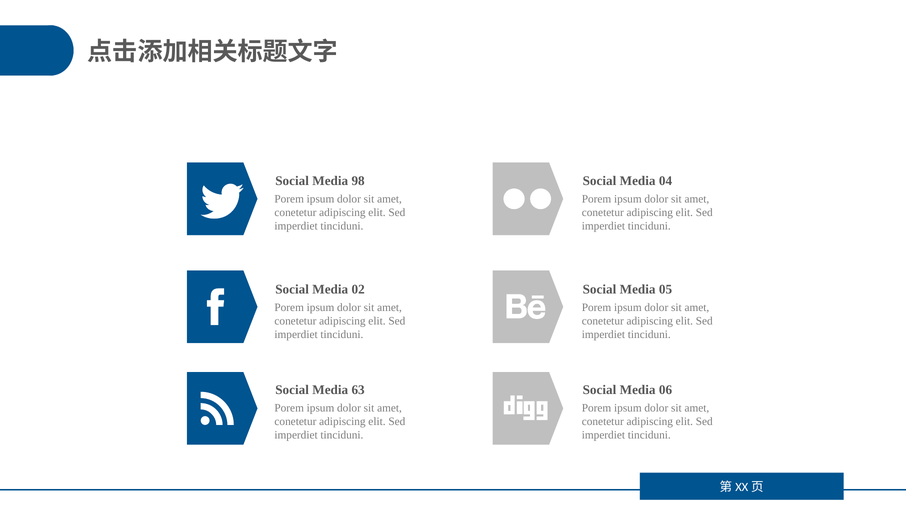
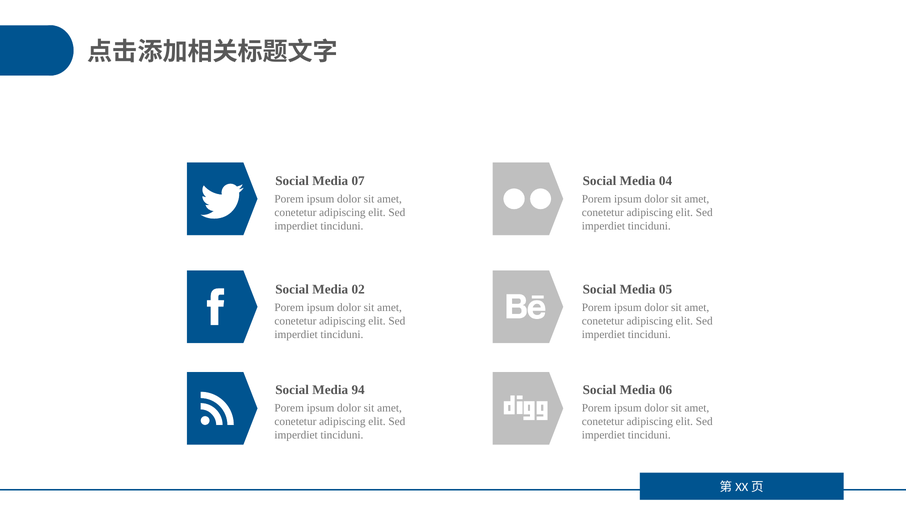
98: 98 -> 07
63: 63 -> 94
